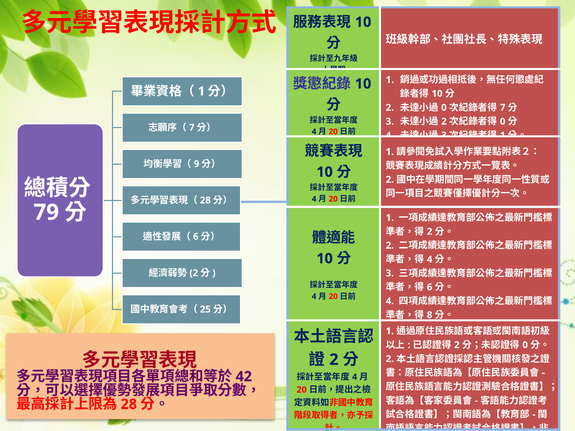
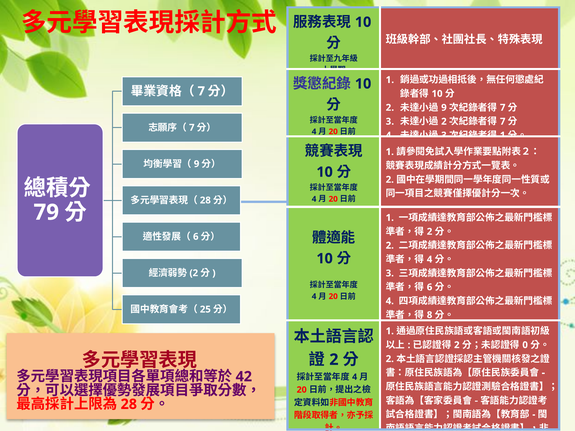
1 at (201, 91): 1 -> 7
0 at (444, 108): 0 -> 9
0 at (503, 122): 0 -> 7
